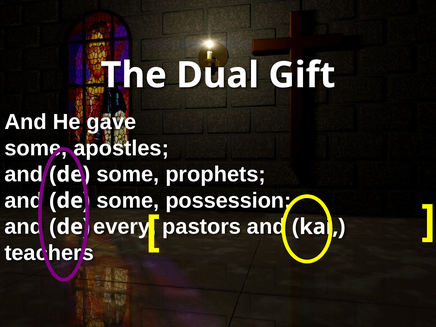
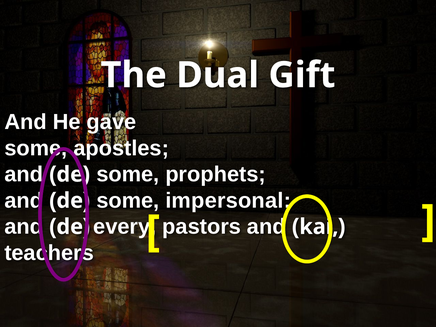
possession: possession -> impersonal
